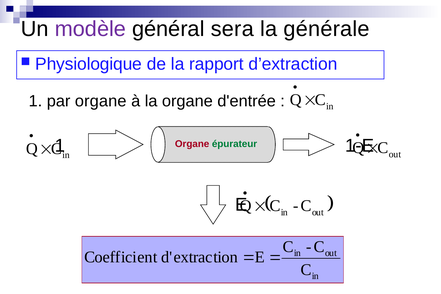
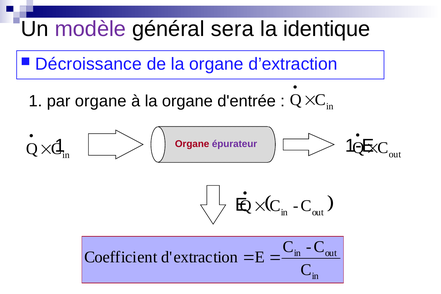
générale: générale -> identique
Physiologique: Physiologique -> Décroissance
de la rapport: rapport -> organe
épurateur colour: green -> purple
